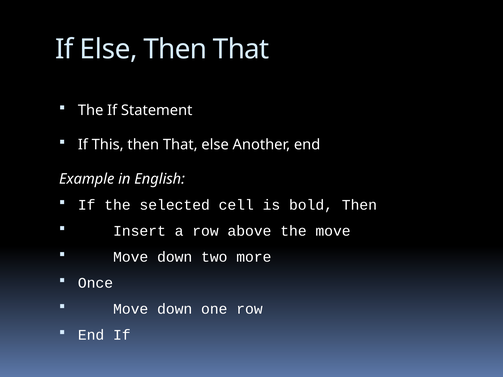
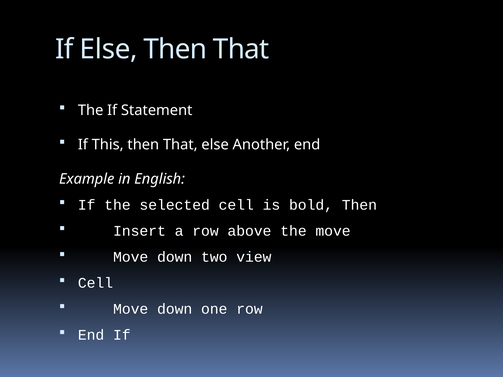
more: more -> view
Once at (95, 283): Once -> Cell
